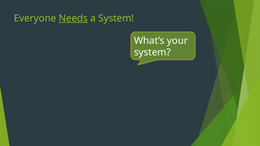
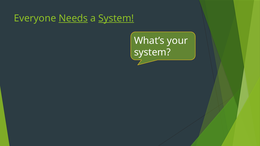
System at (116, 18) underline: none -> present
